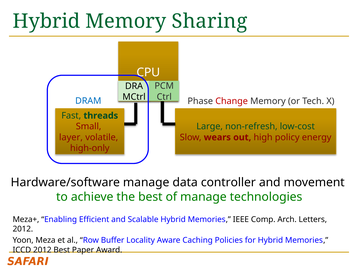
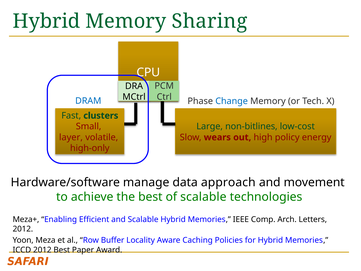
Change colour: red -> blue
threads: threads -> clusters
non-refresh: non-refresh -> non-bitlines
controller: controller -> approach
of manage: manage -> scalable
